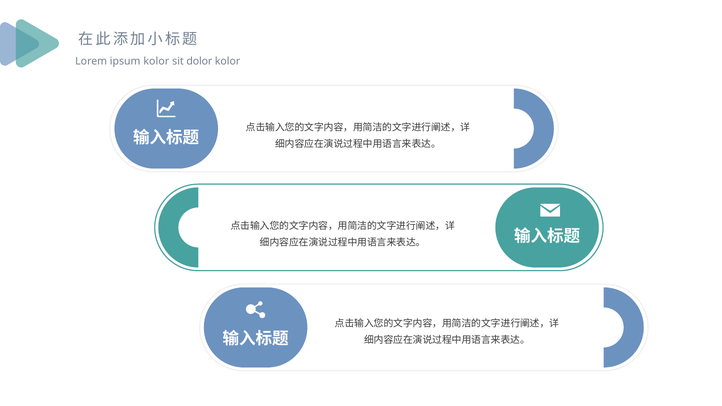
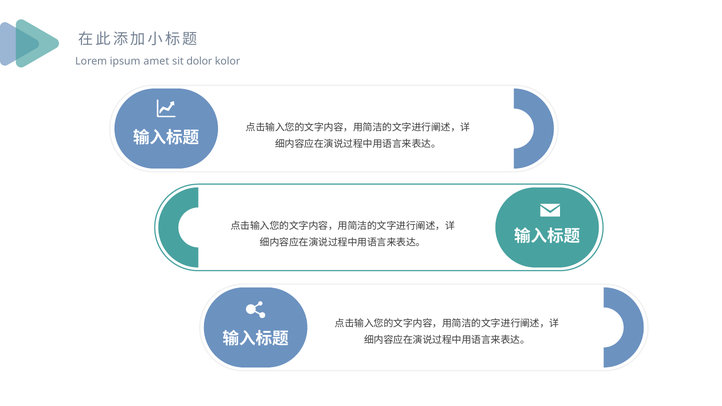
ipsum kolor: kolor -> amet
